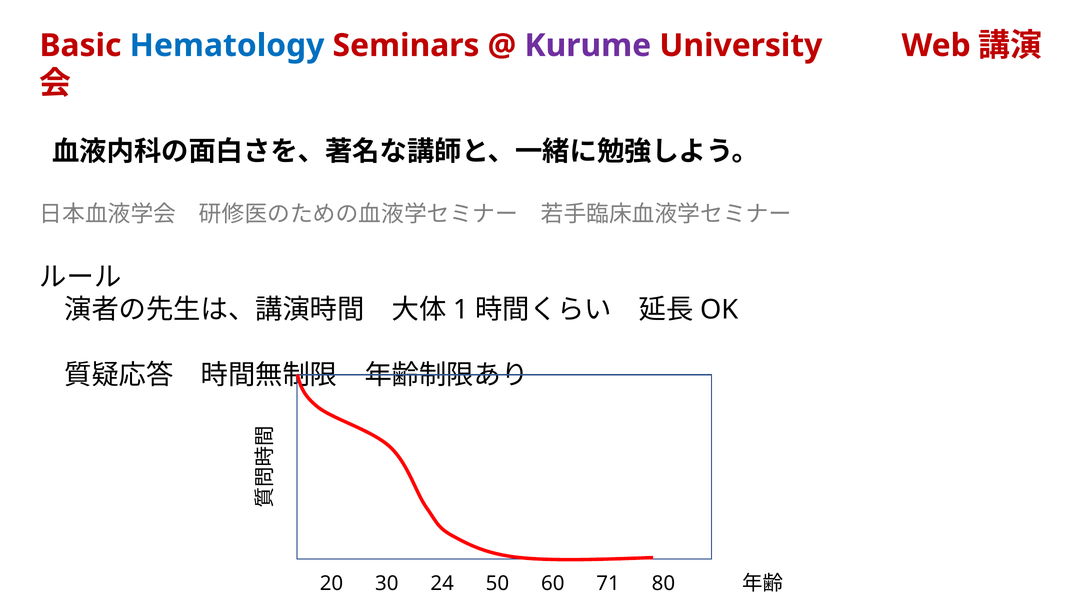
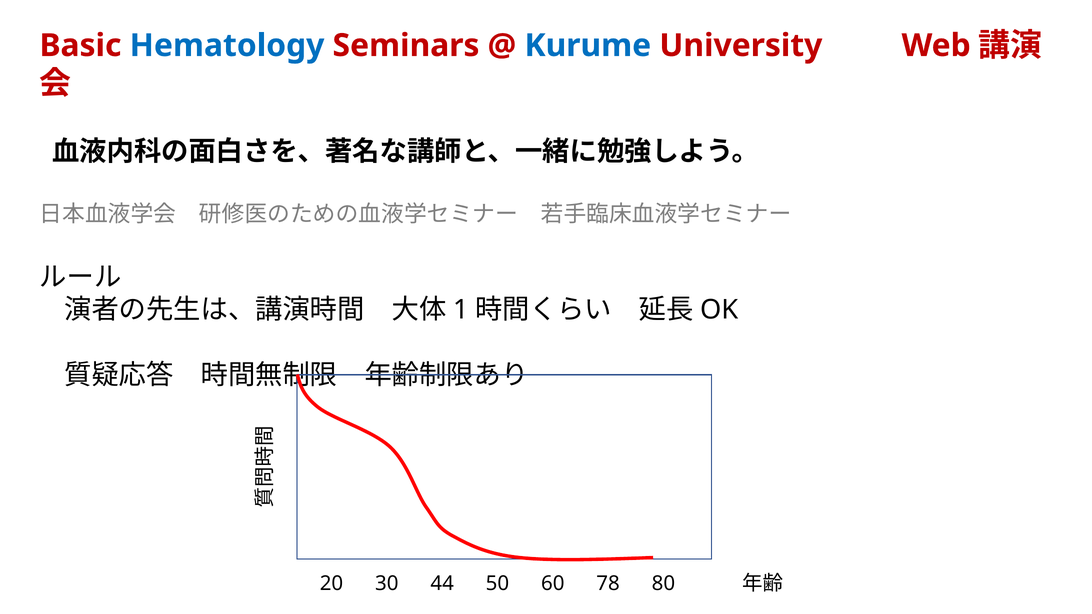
Kurume colour: purple -> blue
24: 24 -> 44
71: 71 -> 78
